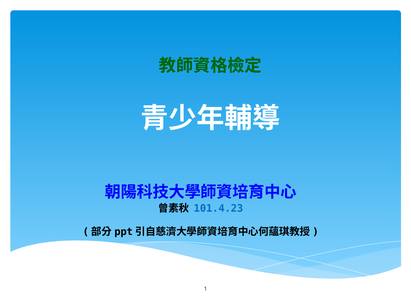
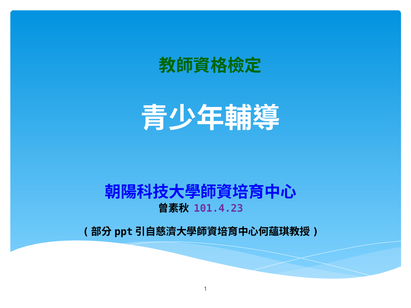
101.4.23 colour: blue -> purple
